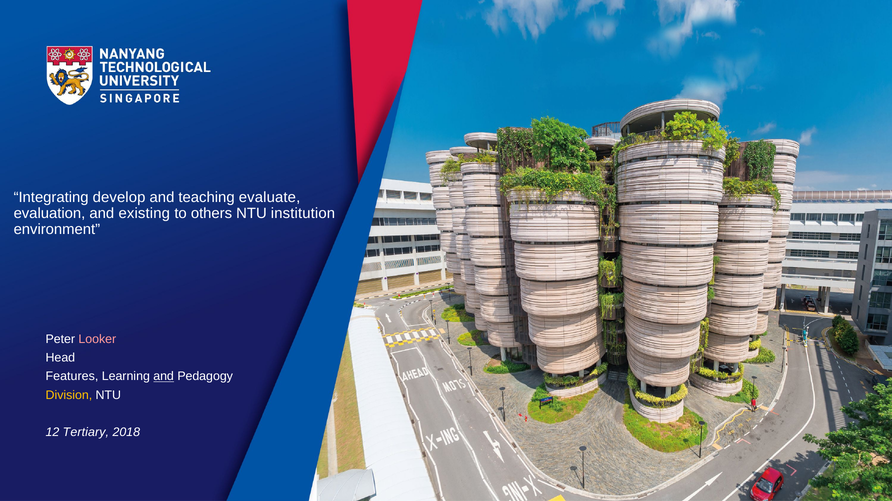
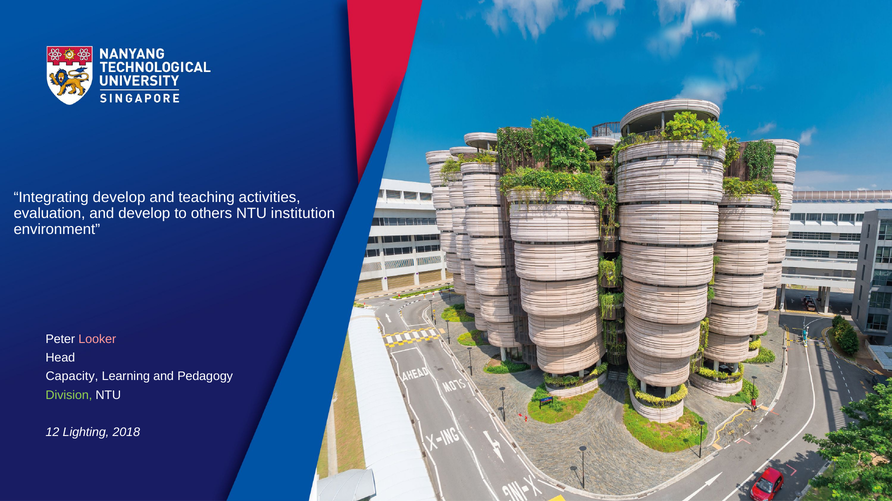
evaluate: evaluate -> activities
and existing: existing -> develop
Features: Features -> Capacity
and at (164, 377) underline: present -> none
Division colour: yellow -> light green
Tertiary: Tertiary -> Lighting
